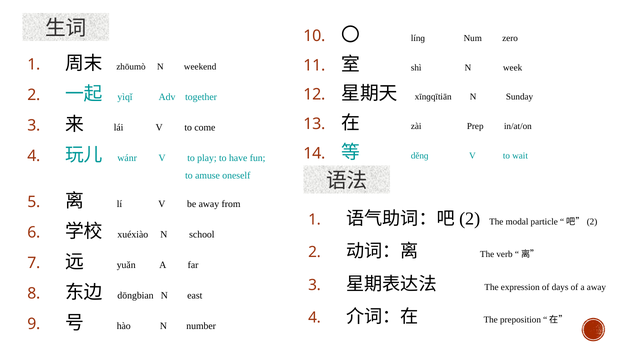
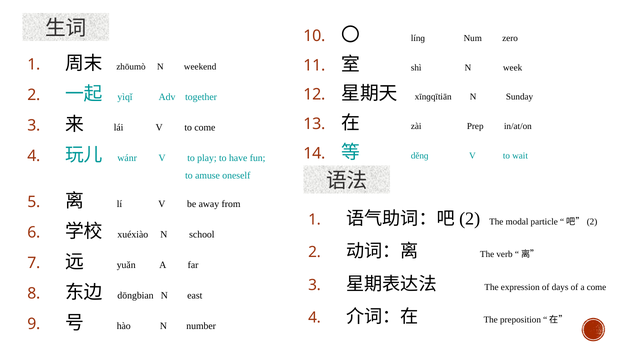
a away: away -> come
